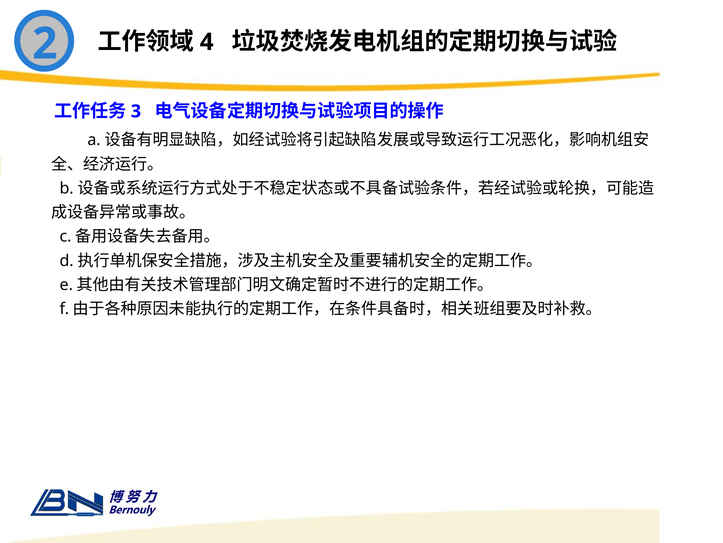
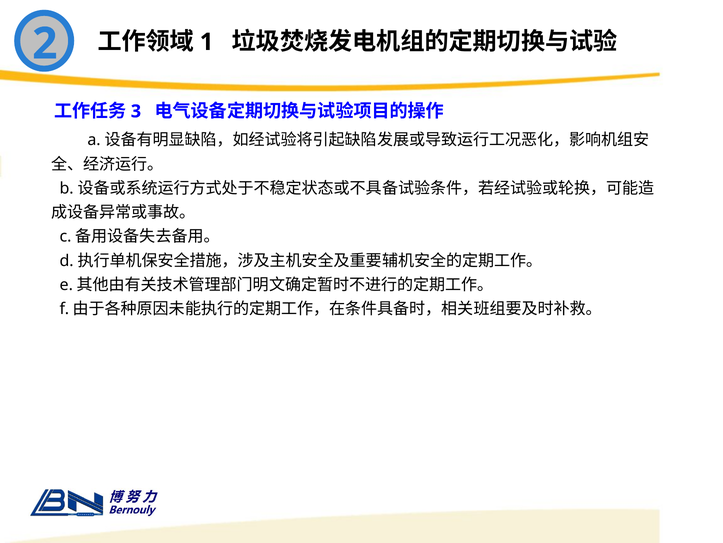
4: 4 -> 1
